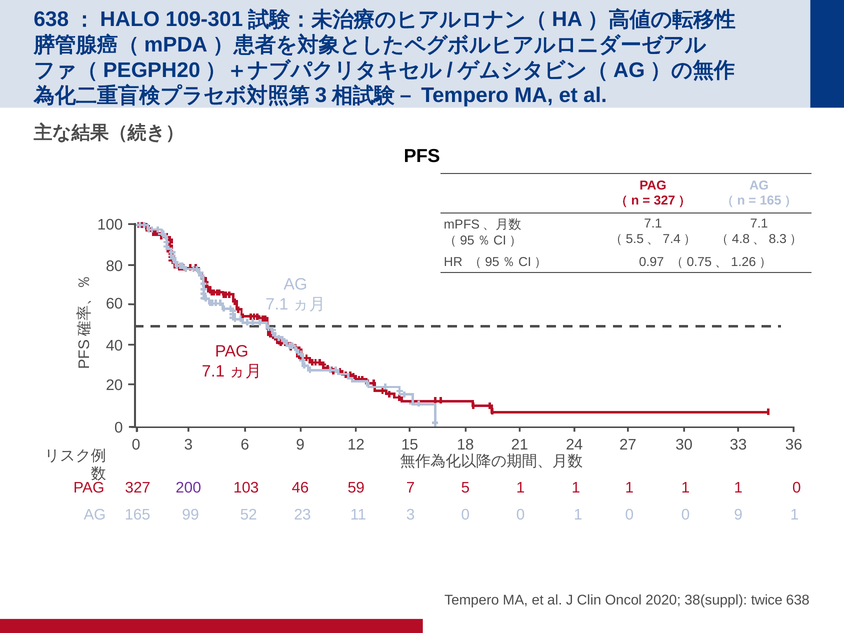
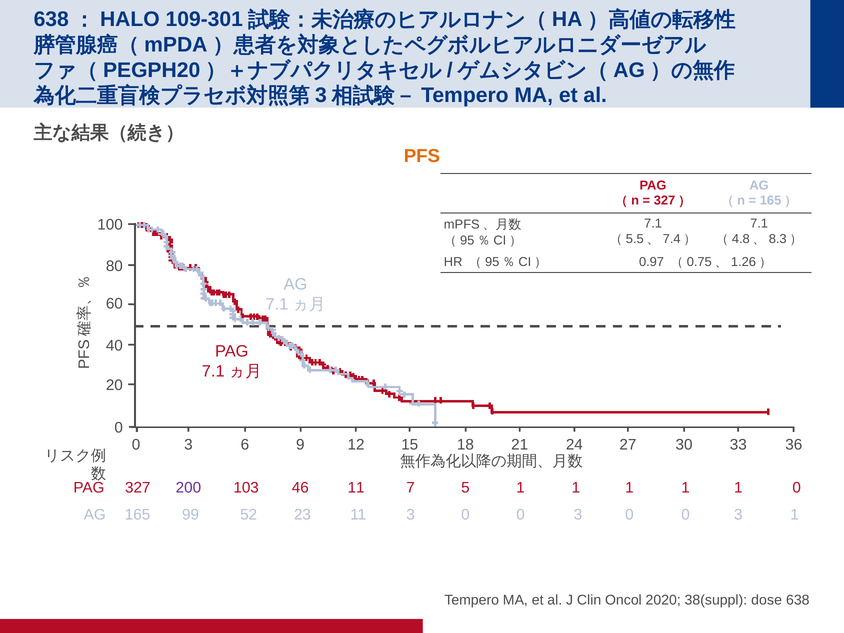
PFS colour: black -> orange
46 59: 59 -> 11
1 at (578, 515): 1 -> 3
9 at (738, 515): 9 -> 3
twice: twice -> dose
